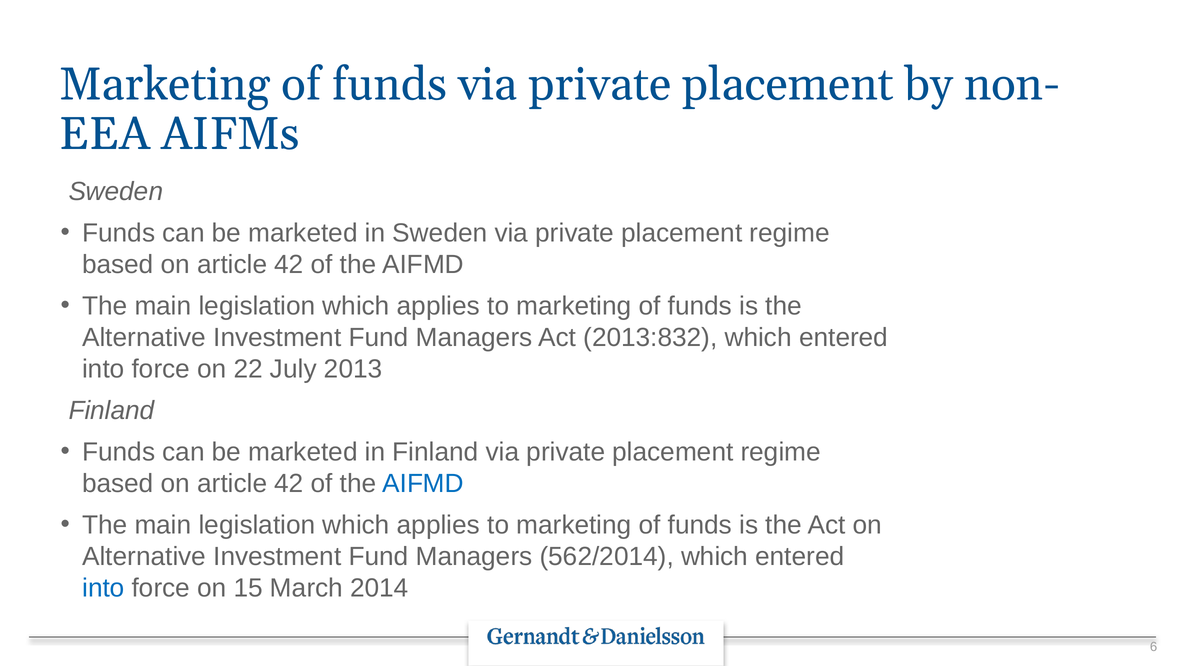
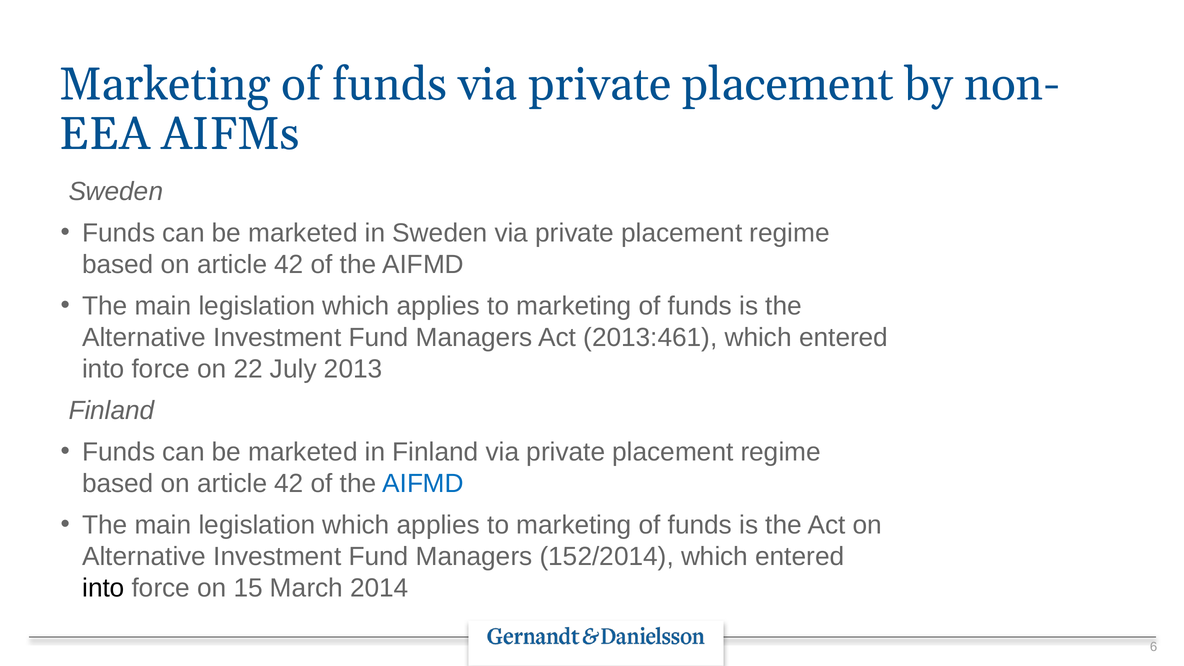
2013:832: 2013:832 -> 2013:461
562/2014: 562/2014 -> 152/2014
into at (103, 588) colour: blue -> black
